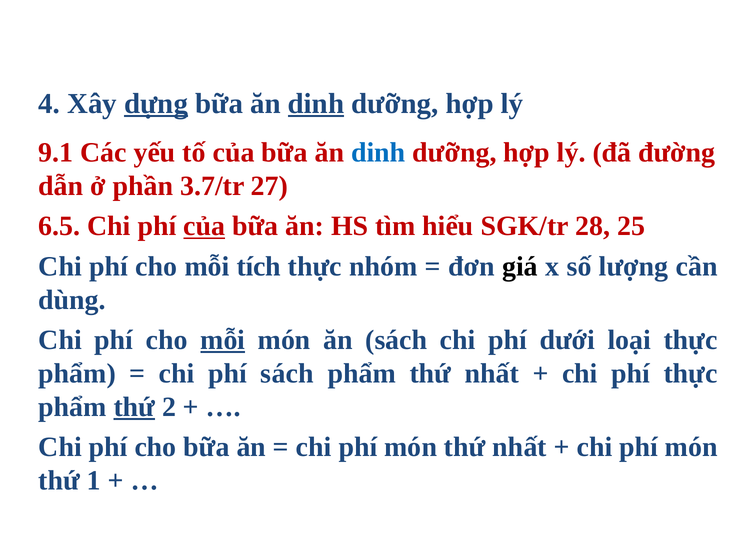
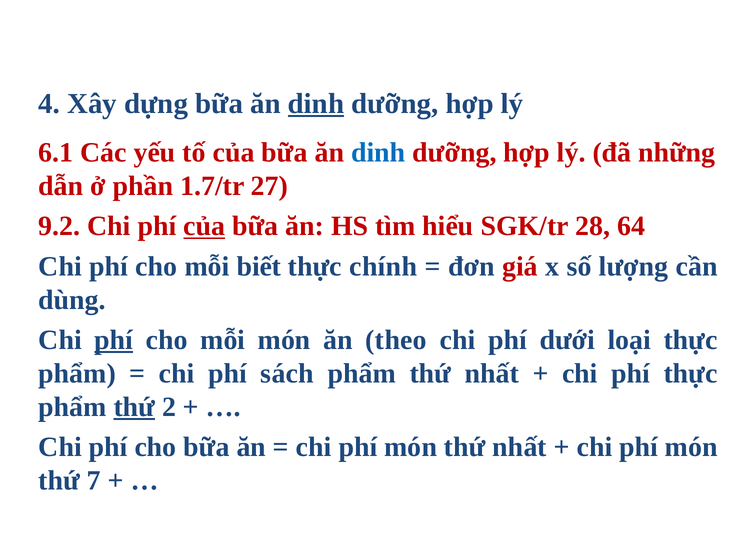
dựng underline: present -> none
9.1: 9.1 -> 6.1
đường: đường -> những
3.7/tr: 3.7/tr -> 1.7/tr
6.5: 6.5 -> 9.2
25: 25 -> 64
tích: tích -> biết
nhóm: nhóm -> chính
giá colour: black -> red
phí at (114, 340) underline: none -> present
mỗi at (223, 340) underline: present -> none
ăn sách: sách -> theo
1: 1 -> 7
